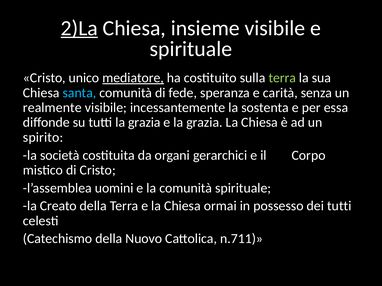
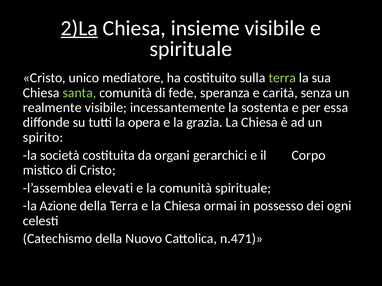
mediatore underline: present -> none
santa colour: light blue -> light green
tutti la grazia: grazia -> opera
uomini: uomini -> elevati
Creato: Creato -> Azione
dei tutti: tutti -> ogni
n.711: n.711 -> n.471
